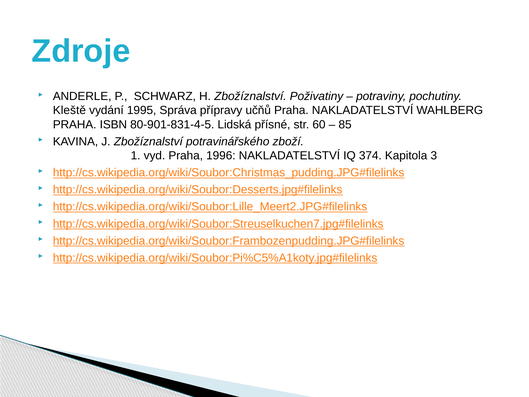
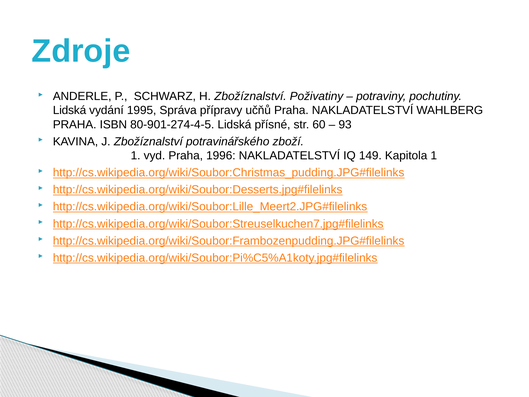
Kleště at (69, 110): Kleště -> Lidská
80-901-831-4-5: 80-901-831-4-5 -> 80-901-274-4-5
85: 85 -> 93
374: 374 -> 149
Kapitola 3: 3 -> 1
